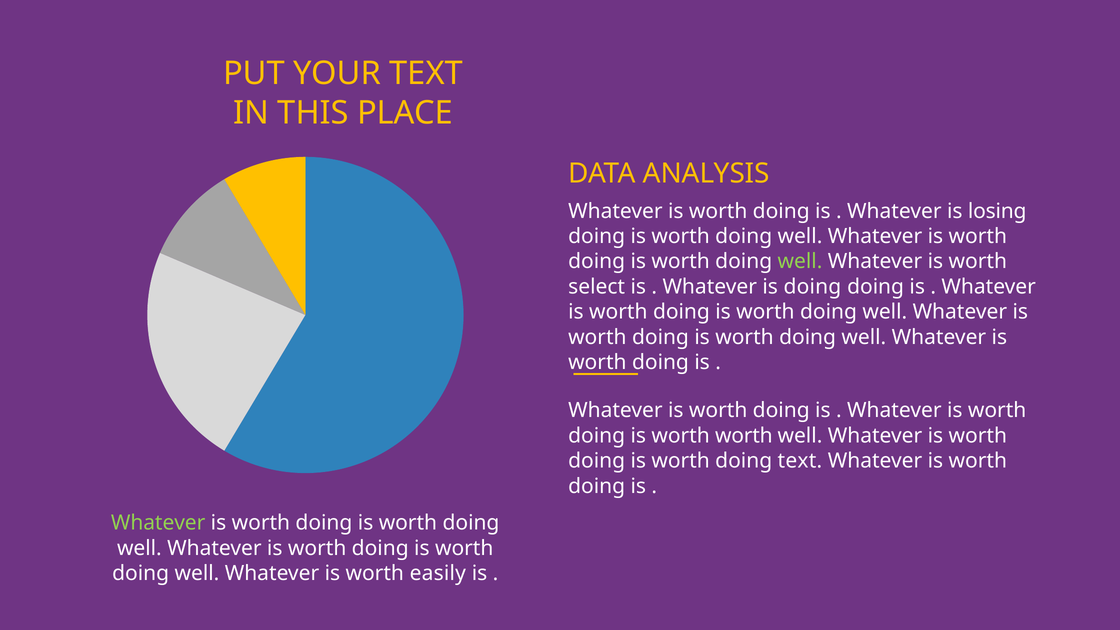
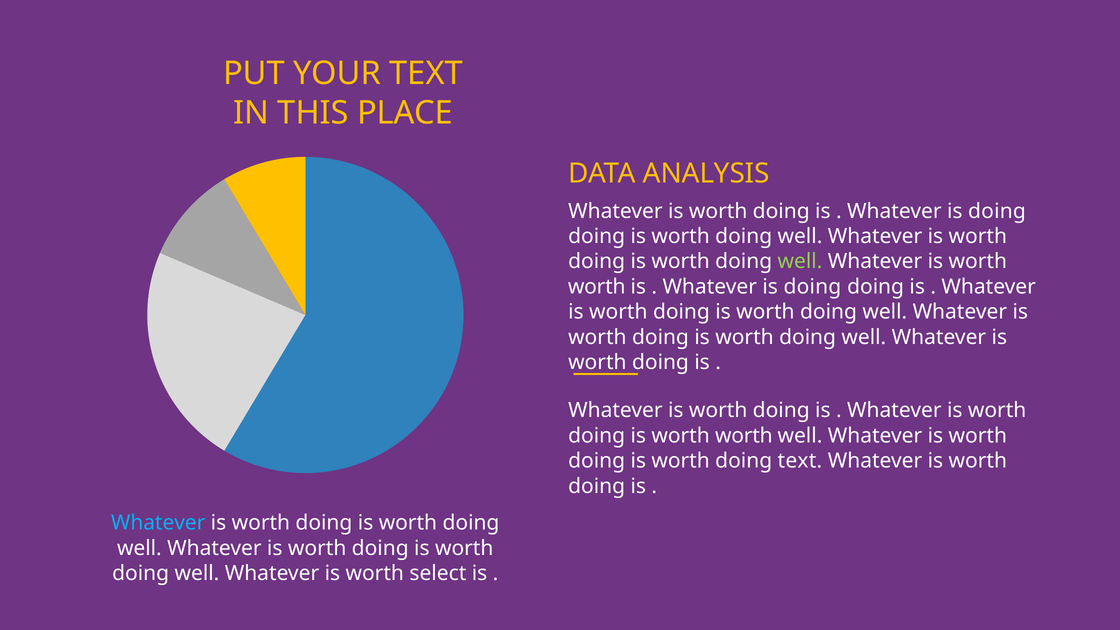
losing at (997, 211): losing -> doing
select at (597, 287): select -> worth
Whatever at (158, 523) colour: light green -> light blue
easily: easily -> select
